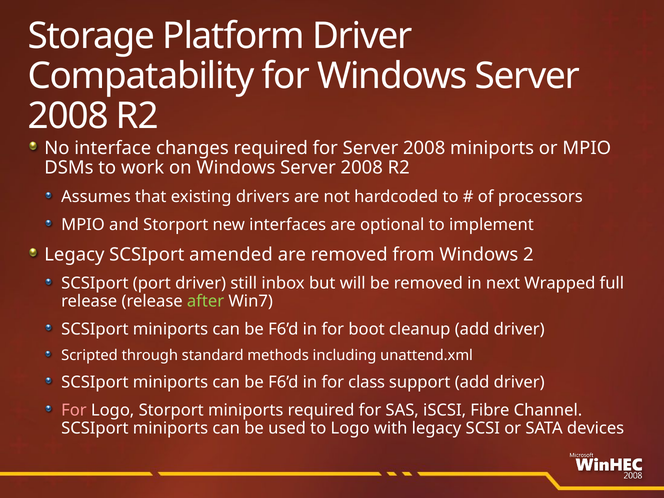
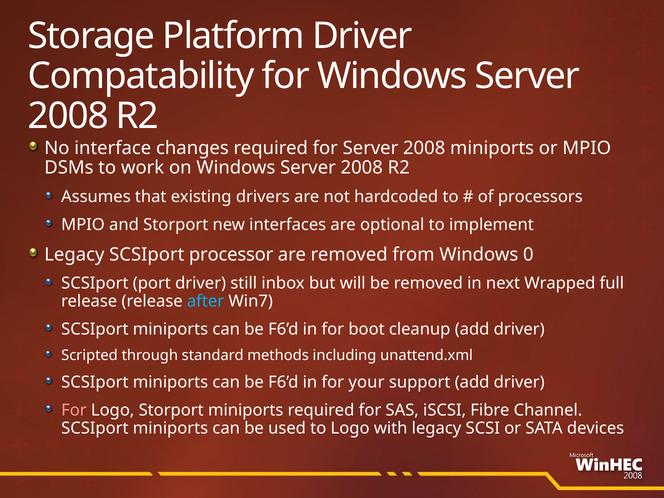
amended: amended -> processor
2: 2 -> 0
after colour: light green -> light blue
class: class -> your
